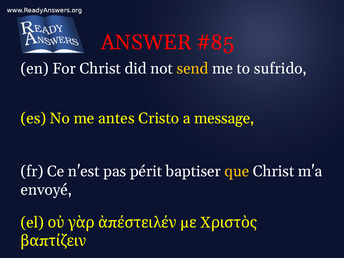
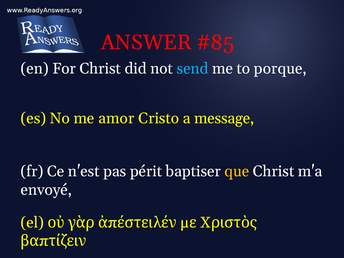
send colour: yellow -> light blue
sufrido: sufrido -> porque
antes: antes -> amor
